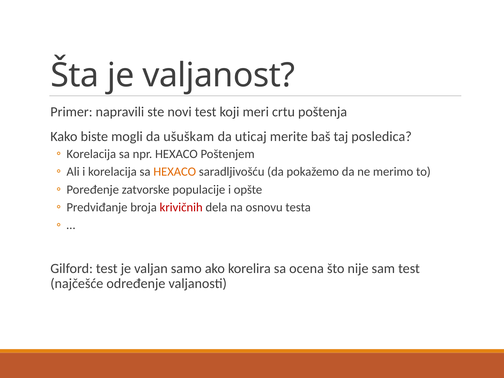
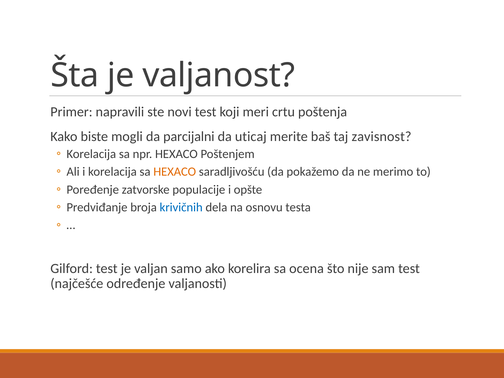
ušuškam: ušuškam -> parcijalni
posledica: posledica -> zavisnost
krivičnih colour: red -> blue
